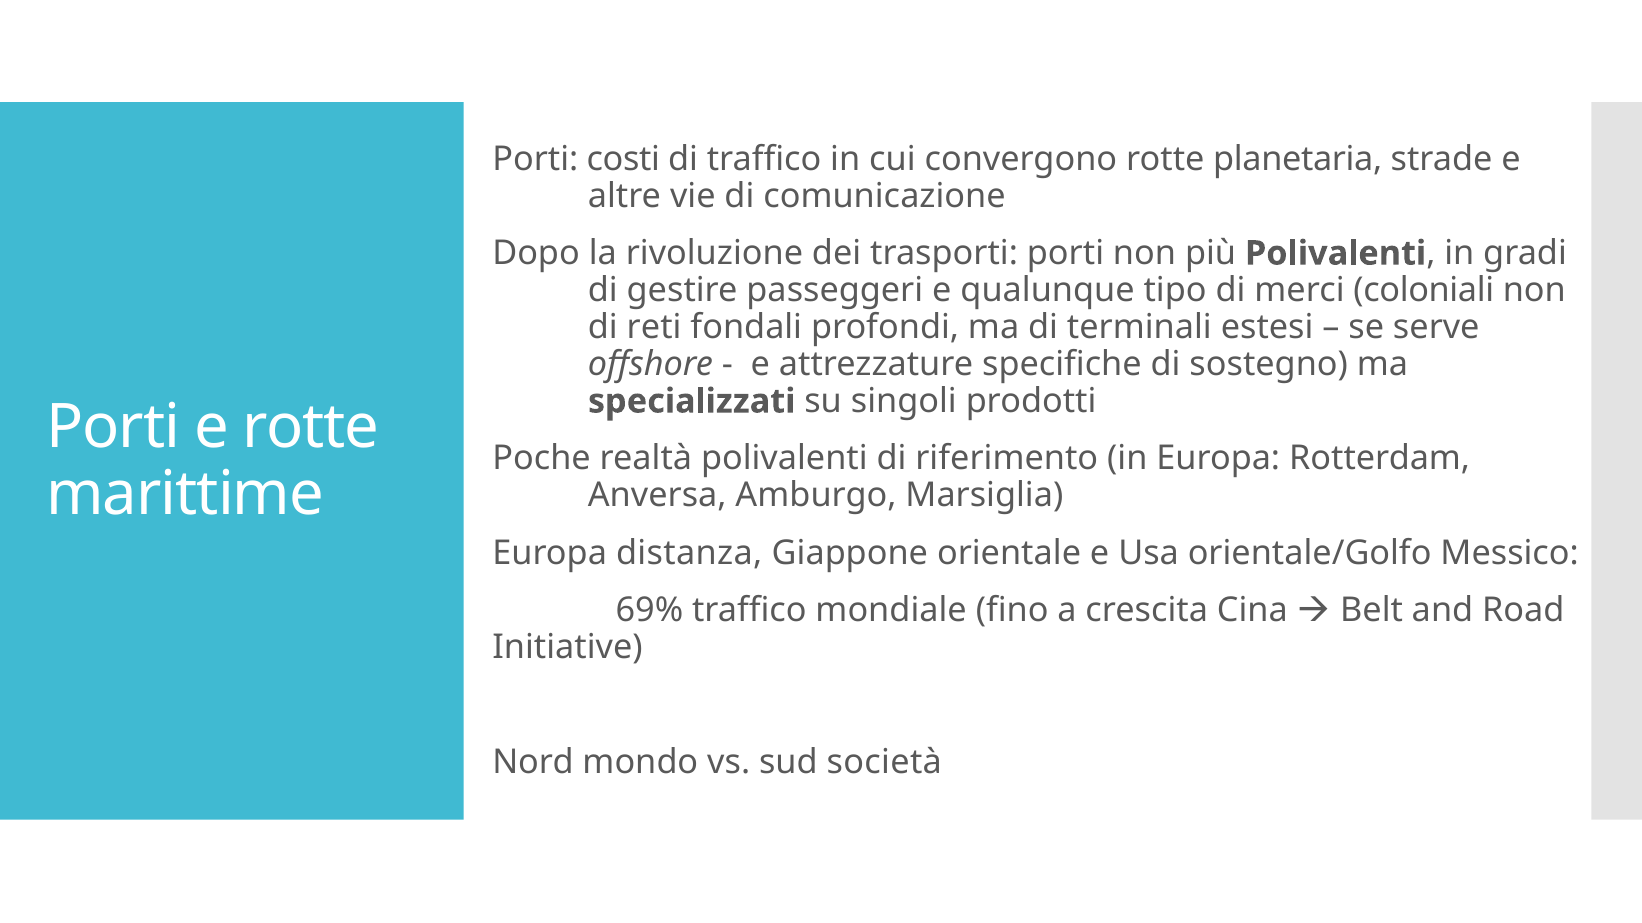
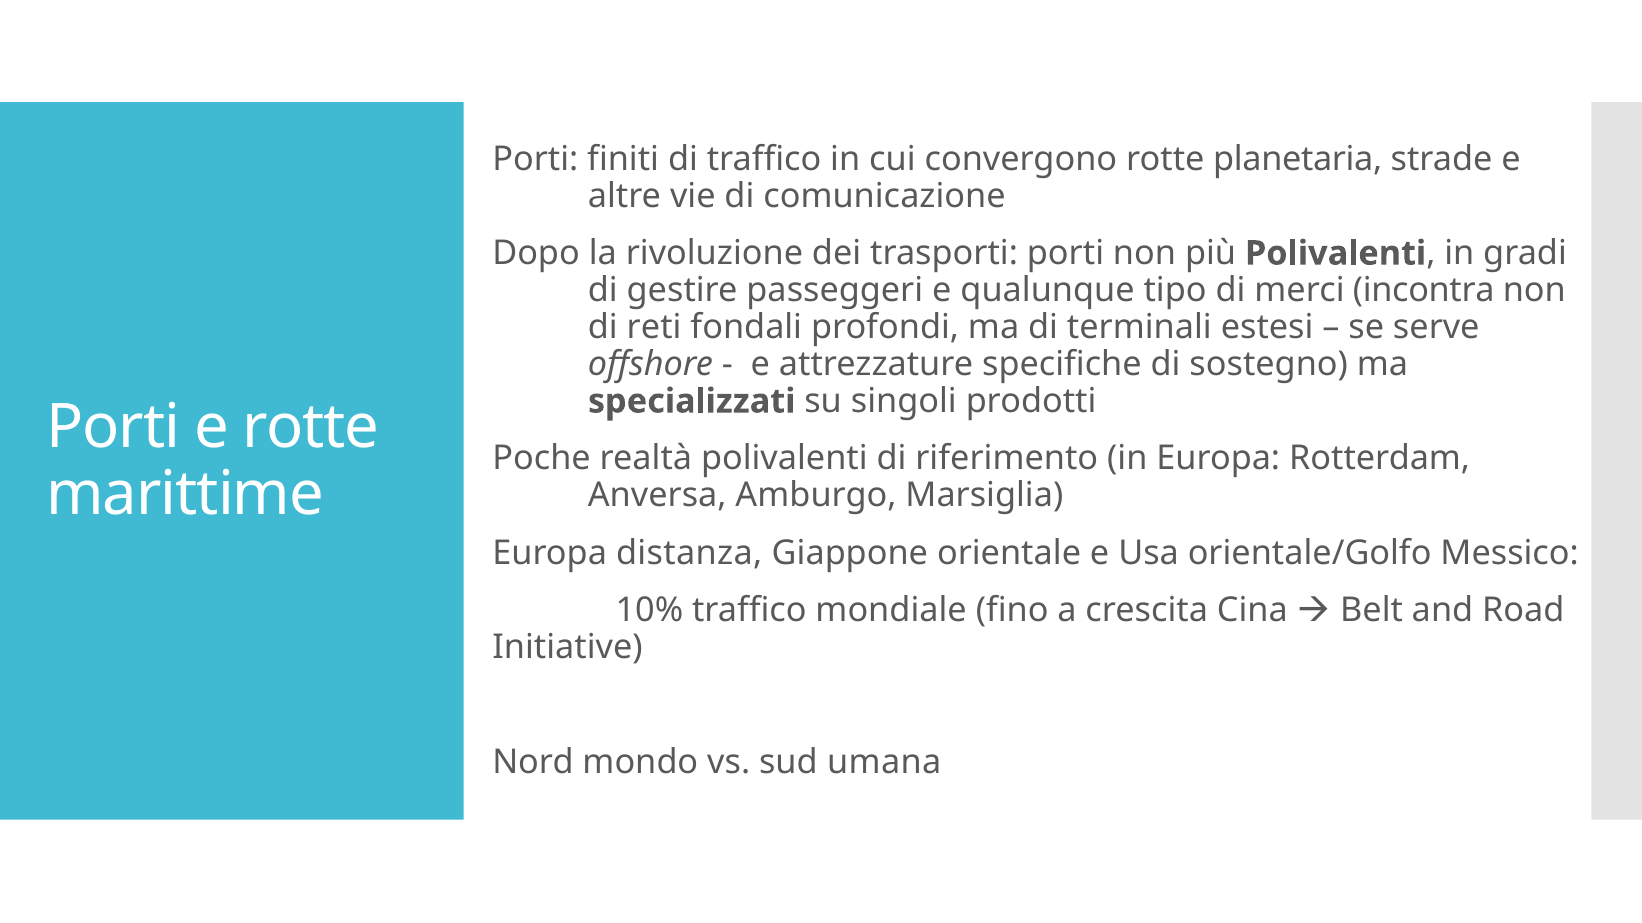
costi: costi -> finiti
coloniali: coloniali -> incontra
69%: 69% -> 10%
società: società -> umana
